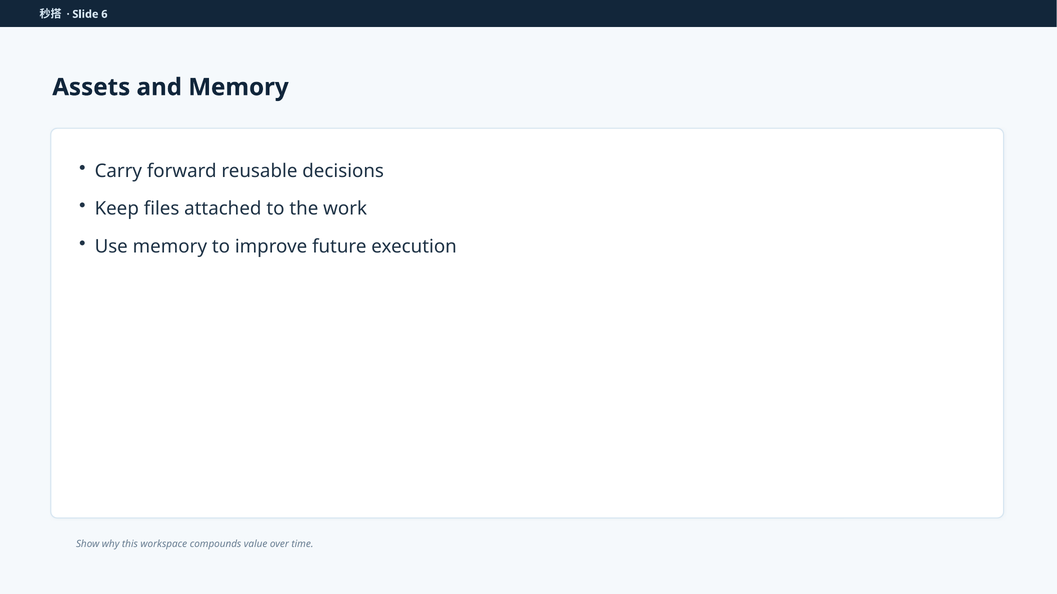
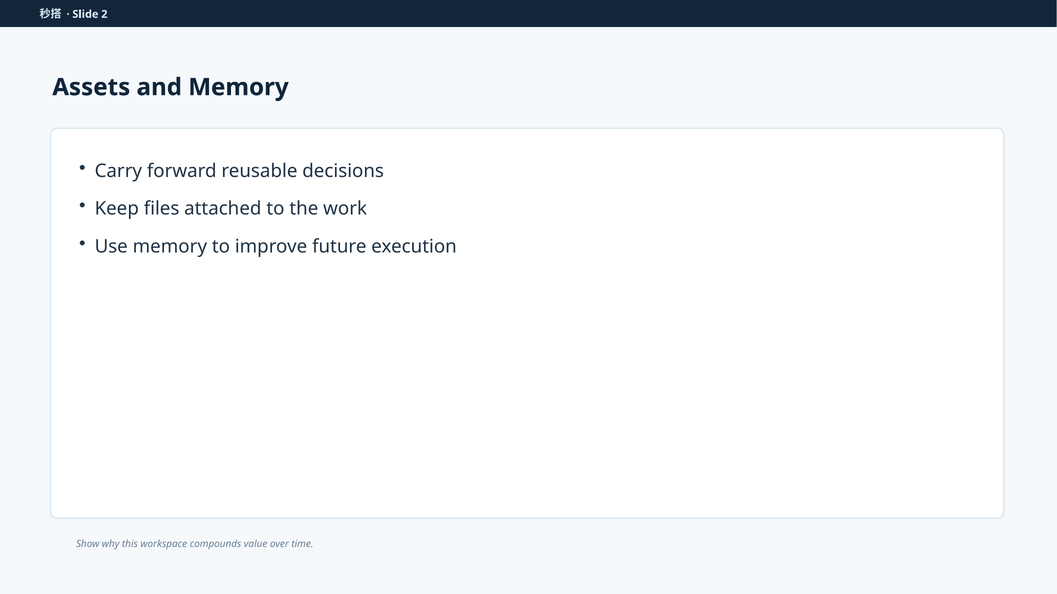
6: 6 -> 2
